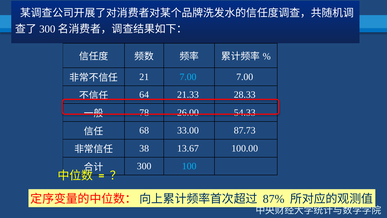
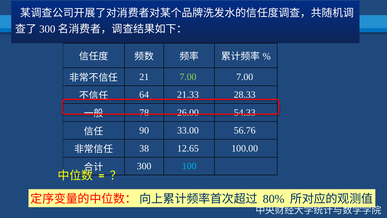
7.00 at (188, 77) colour: light blue -> light green
68: 68 -> 90
87.73: 87.73 -> 56.76
13.67: 13.67 -> 12.65
87%: 87% -> 80%
